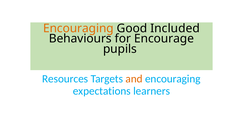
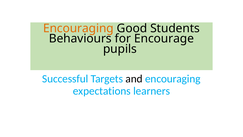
Included: Included -> Students
Resources: Resources -> Successful
and colour: orange -> black
